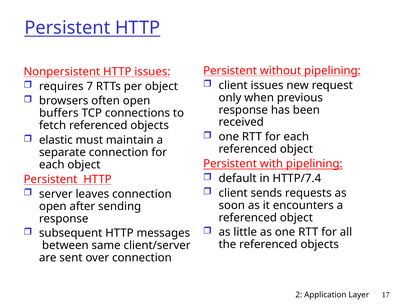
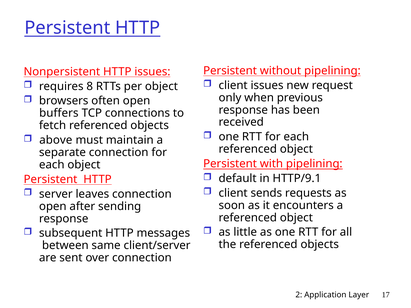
7: 7 -> 8
elastic: elastic -> above
HTTP/7.4: HTTP/7.4 -> HTTP/9.1
